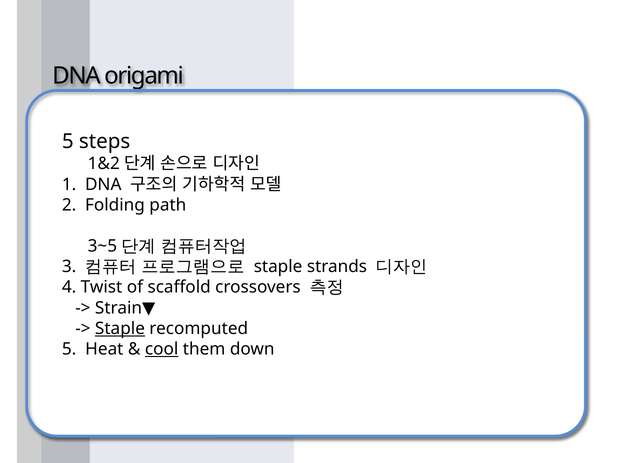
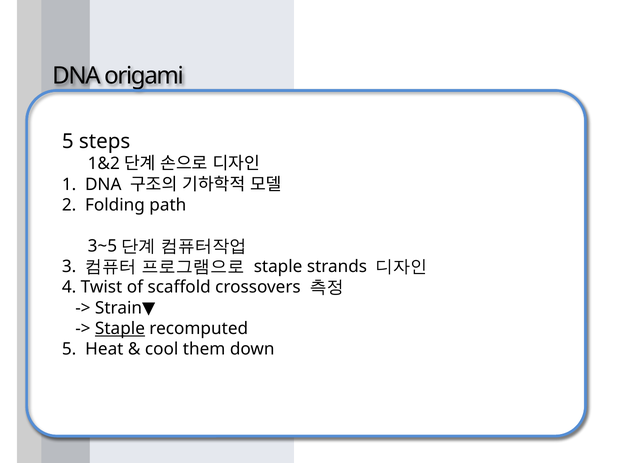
cool underline: present -> none
